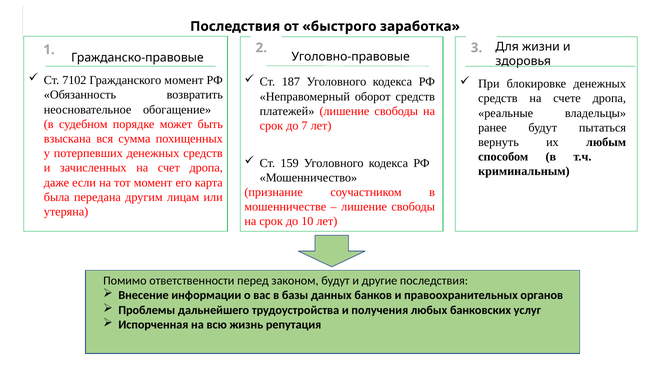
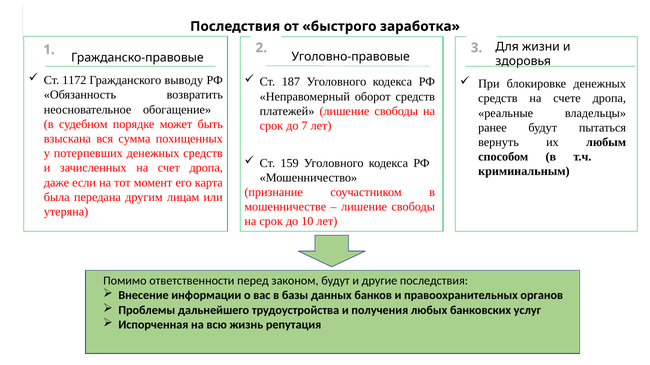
7102: 7102 -> 1172
Гражданского момент: момент -> выводу
